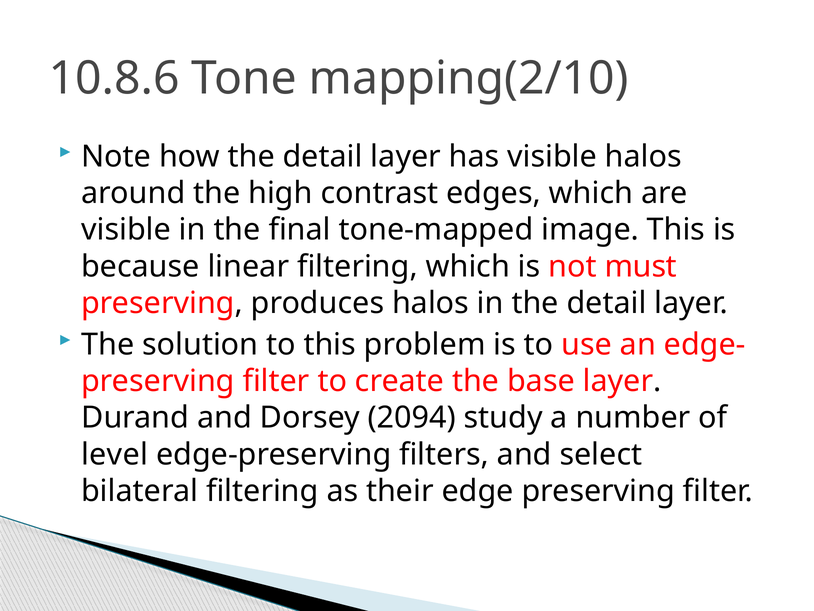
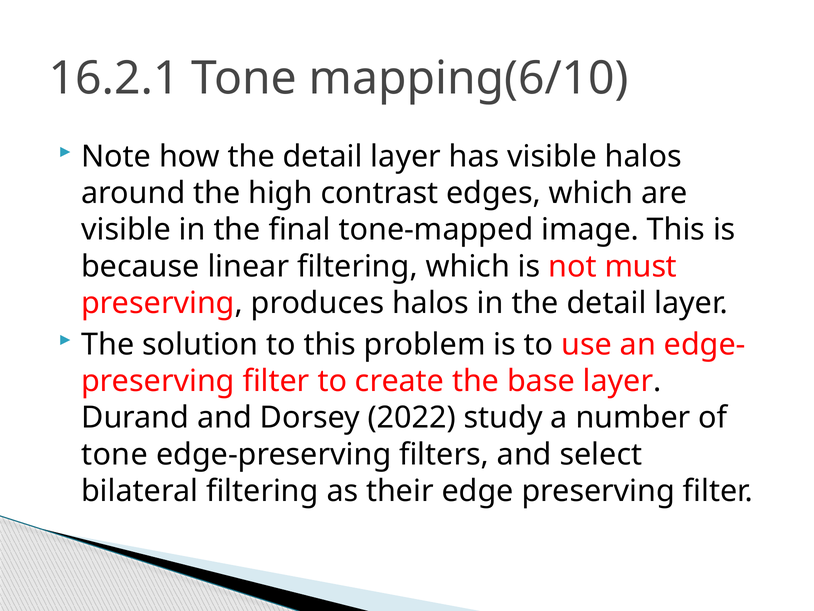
10.8.6: 10.8.6 -> 16.2.1
mapping(2/10: mapping(2/10 -> mapping(6/10
2094: 2094 -> 2022
level at (115, 454): level -> tone
